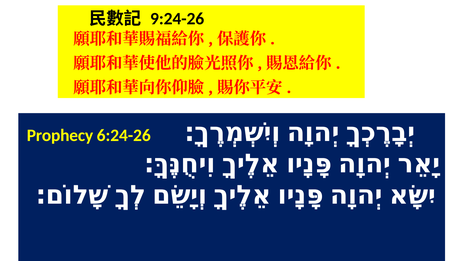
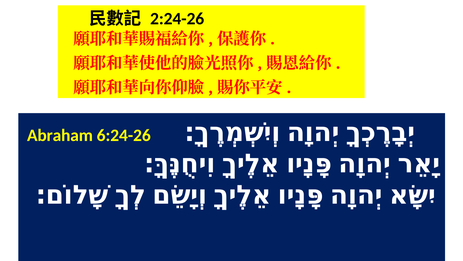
9:24-26: 9:24-26 -> 2:24-26
Prophecy: Prophecy -> Abraham
